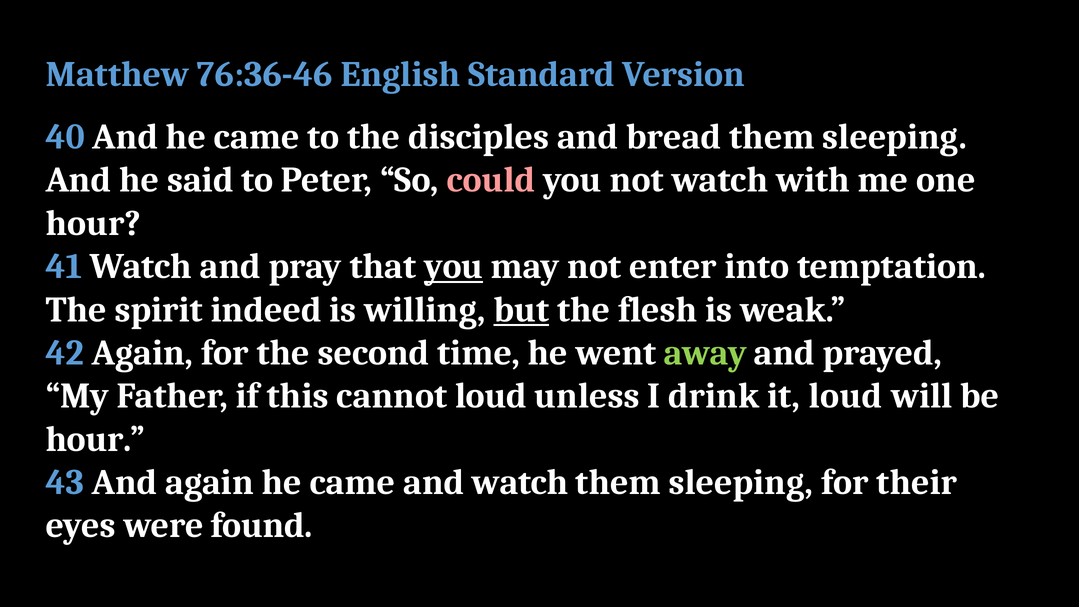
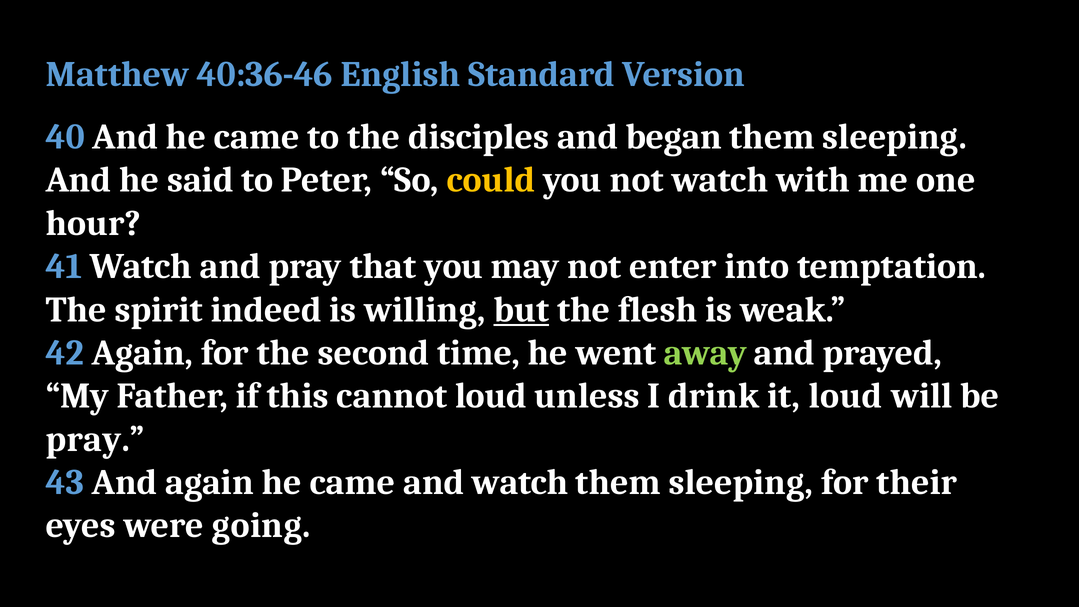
76:36-46: 76:36-46 -> 40:36-46
bread: bread -> began
could colour: pink -> yellow
you at (454, 266) underline: present -> none
hour at (95, 439): hour -> pray
found: found -> going
